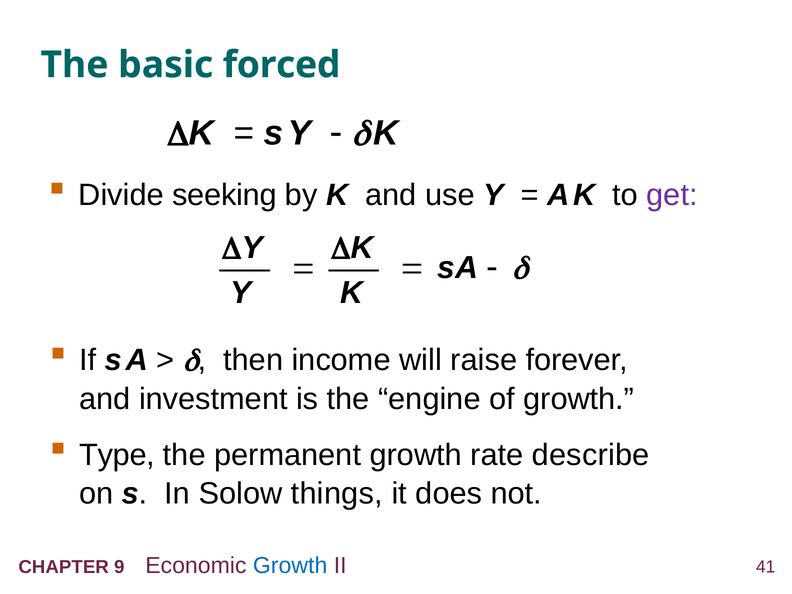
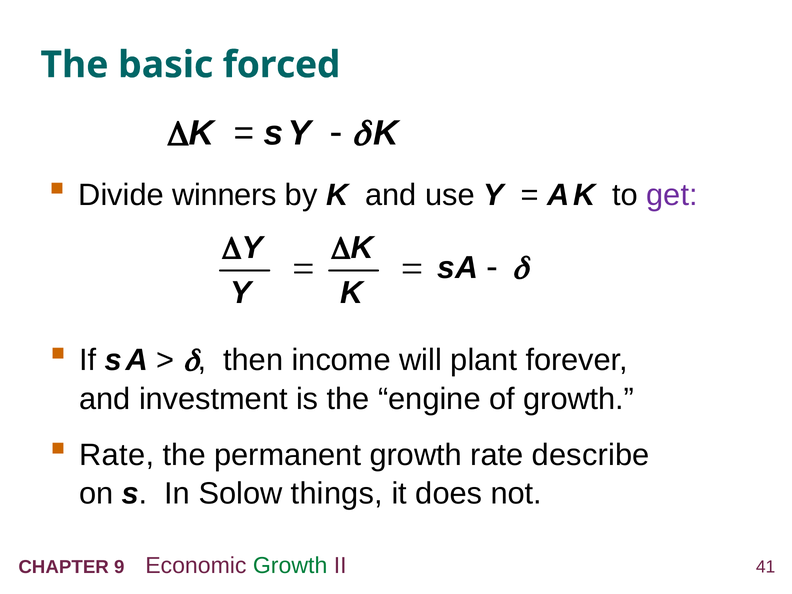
seeking: seeking -> winners
raise: raise -> plant
Type at (117, 455): Type -> Rate
Growth at (290, 566) colour: blue -> green
